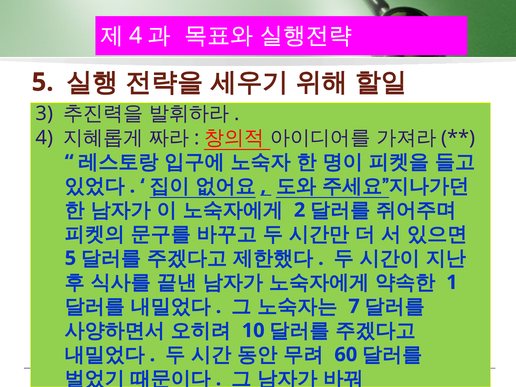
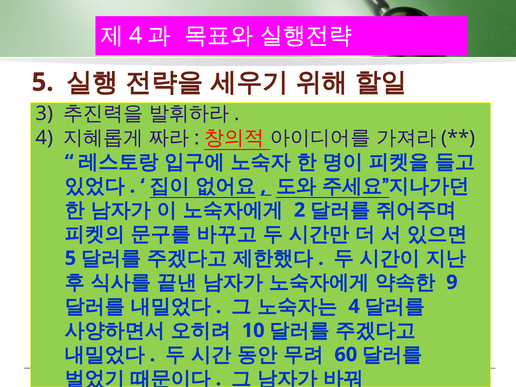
1: 1 -> 9
7 at (354, 306): 7 -> 4
